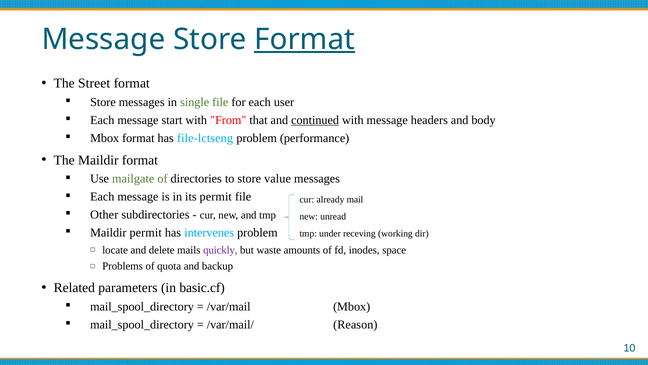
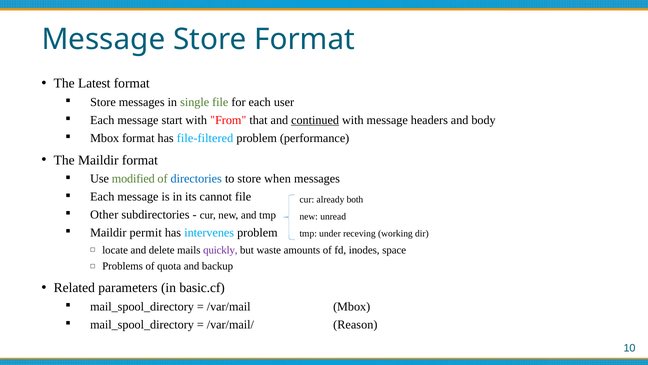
Format at (305, 39) underline: present -> none
Street: Street -> Latest
file-lctseng: file-lctseng -> file-filtered
mailgate: mailgate -> modified
directories colour: black -> blue
value: value -> when
its permit: permit -> cannot
mail: mail -> both
